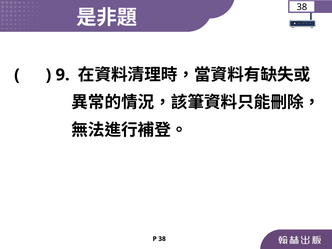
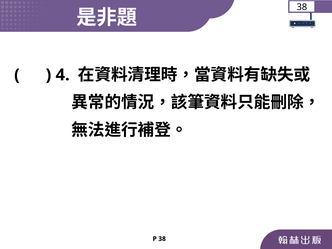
9: 9 -> 4
